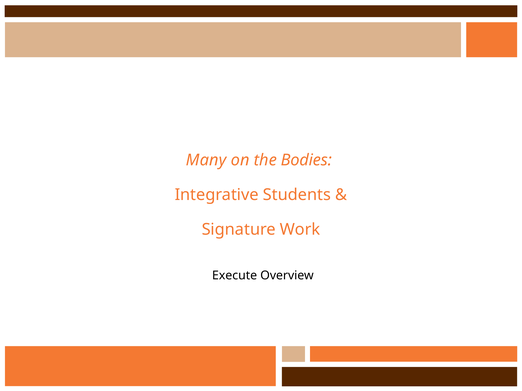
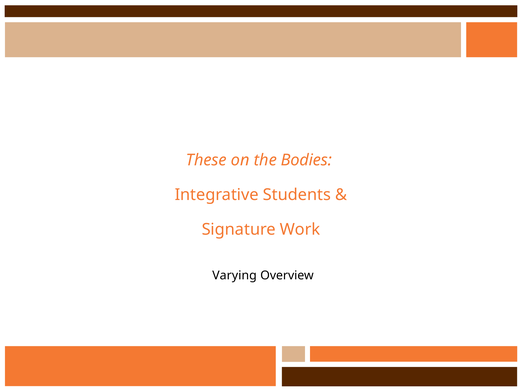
Many: Many -> These
Execute: Execute -> Varying
